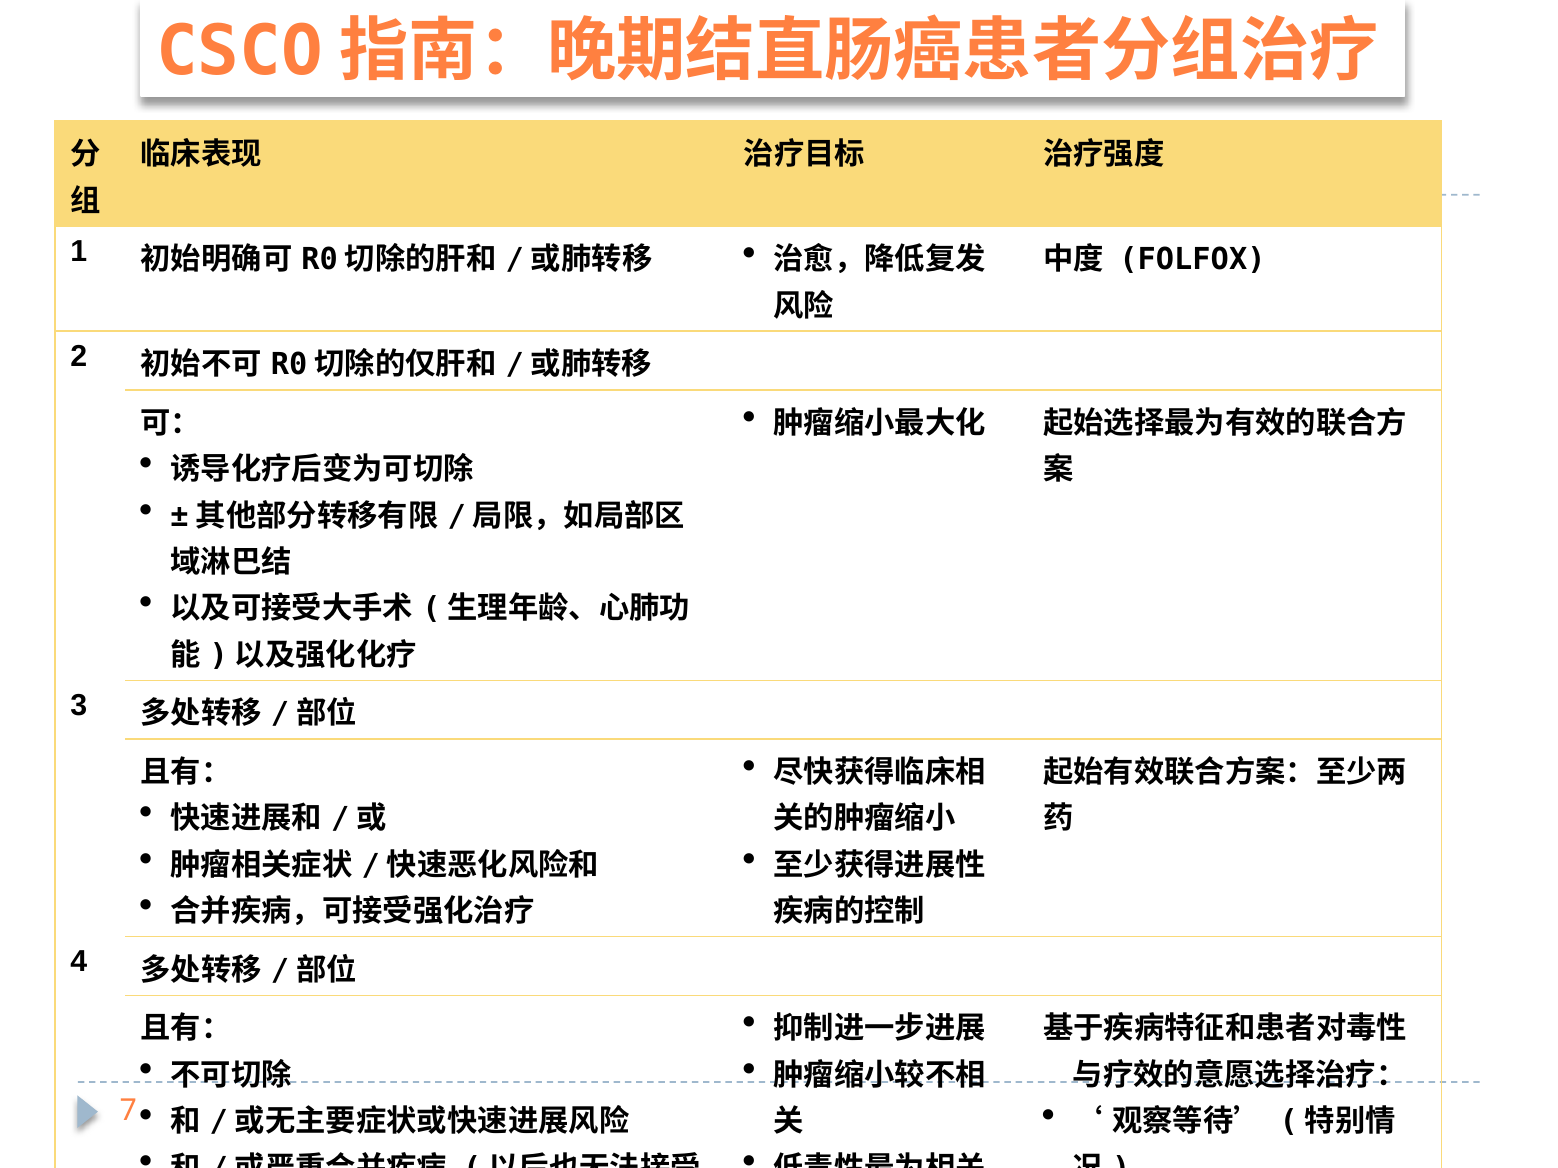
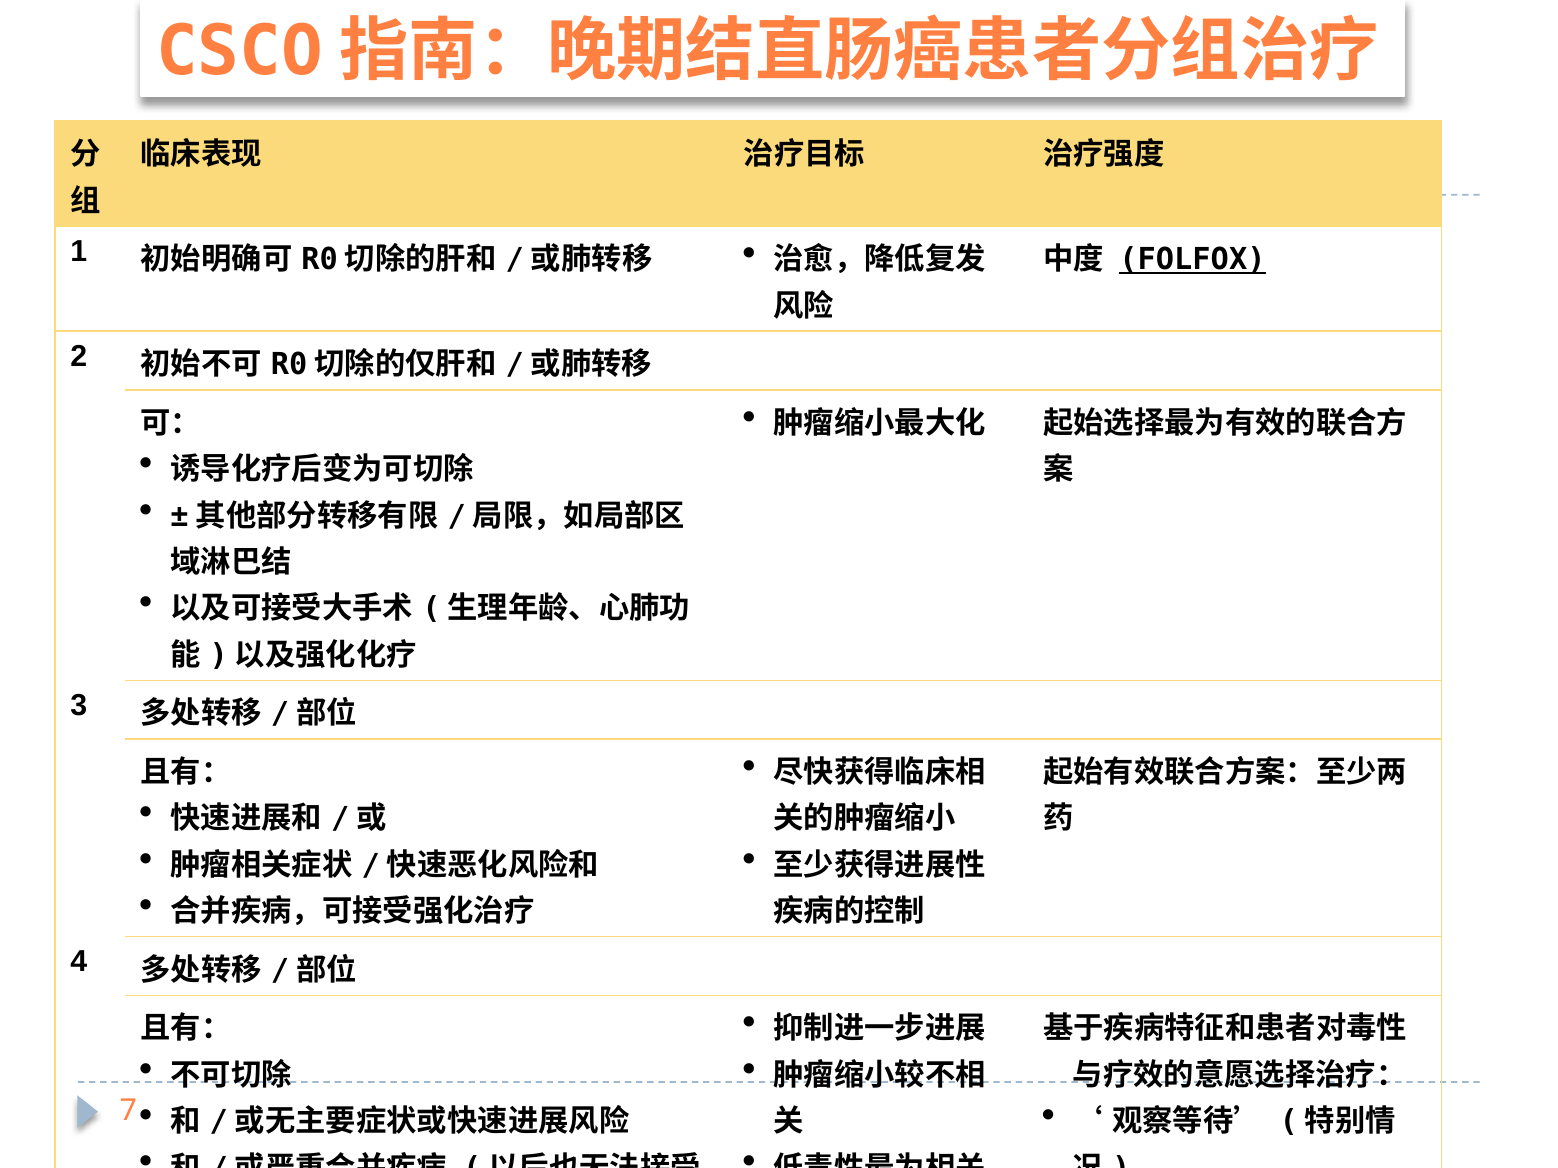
FOLFOX underline: none -> present
